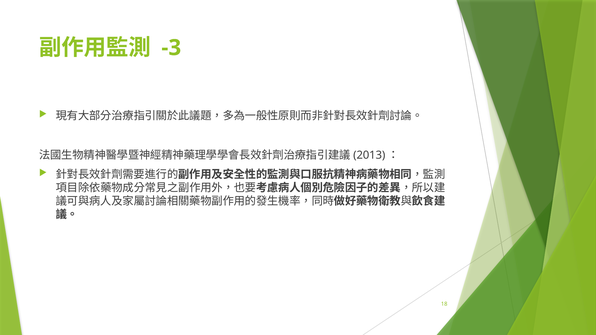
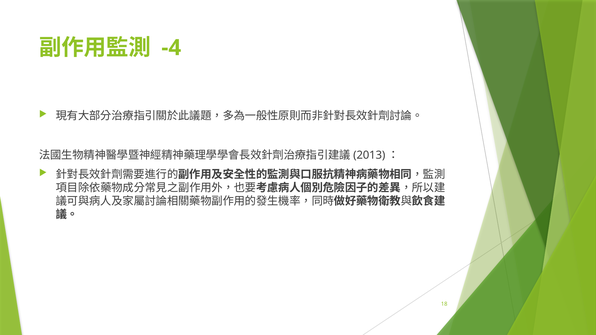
-3: -3 -> -4
